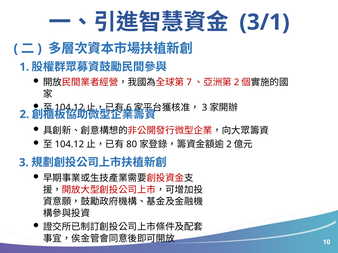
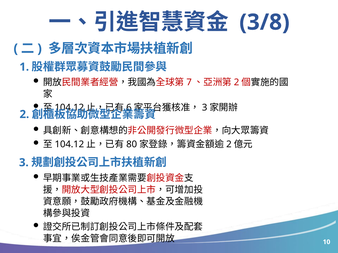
3/1: 3/1 -> 3/8
